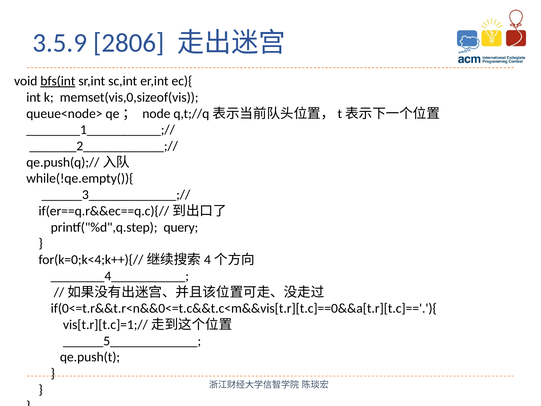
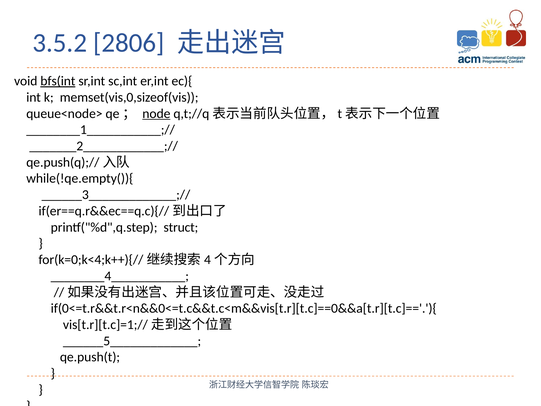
3.5.9: 3.5.9 -> 3.5.2
node underline: none -> present
query: query -> struct
